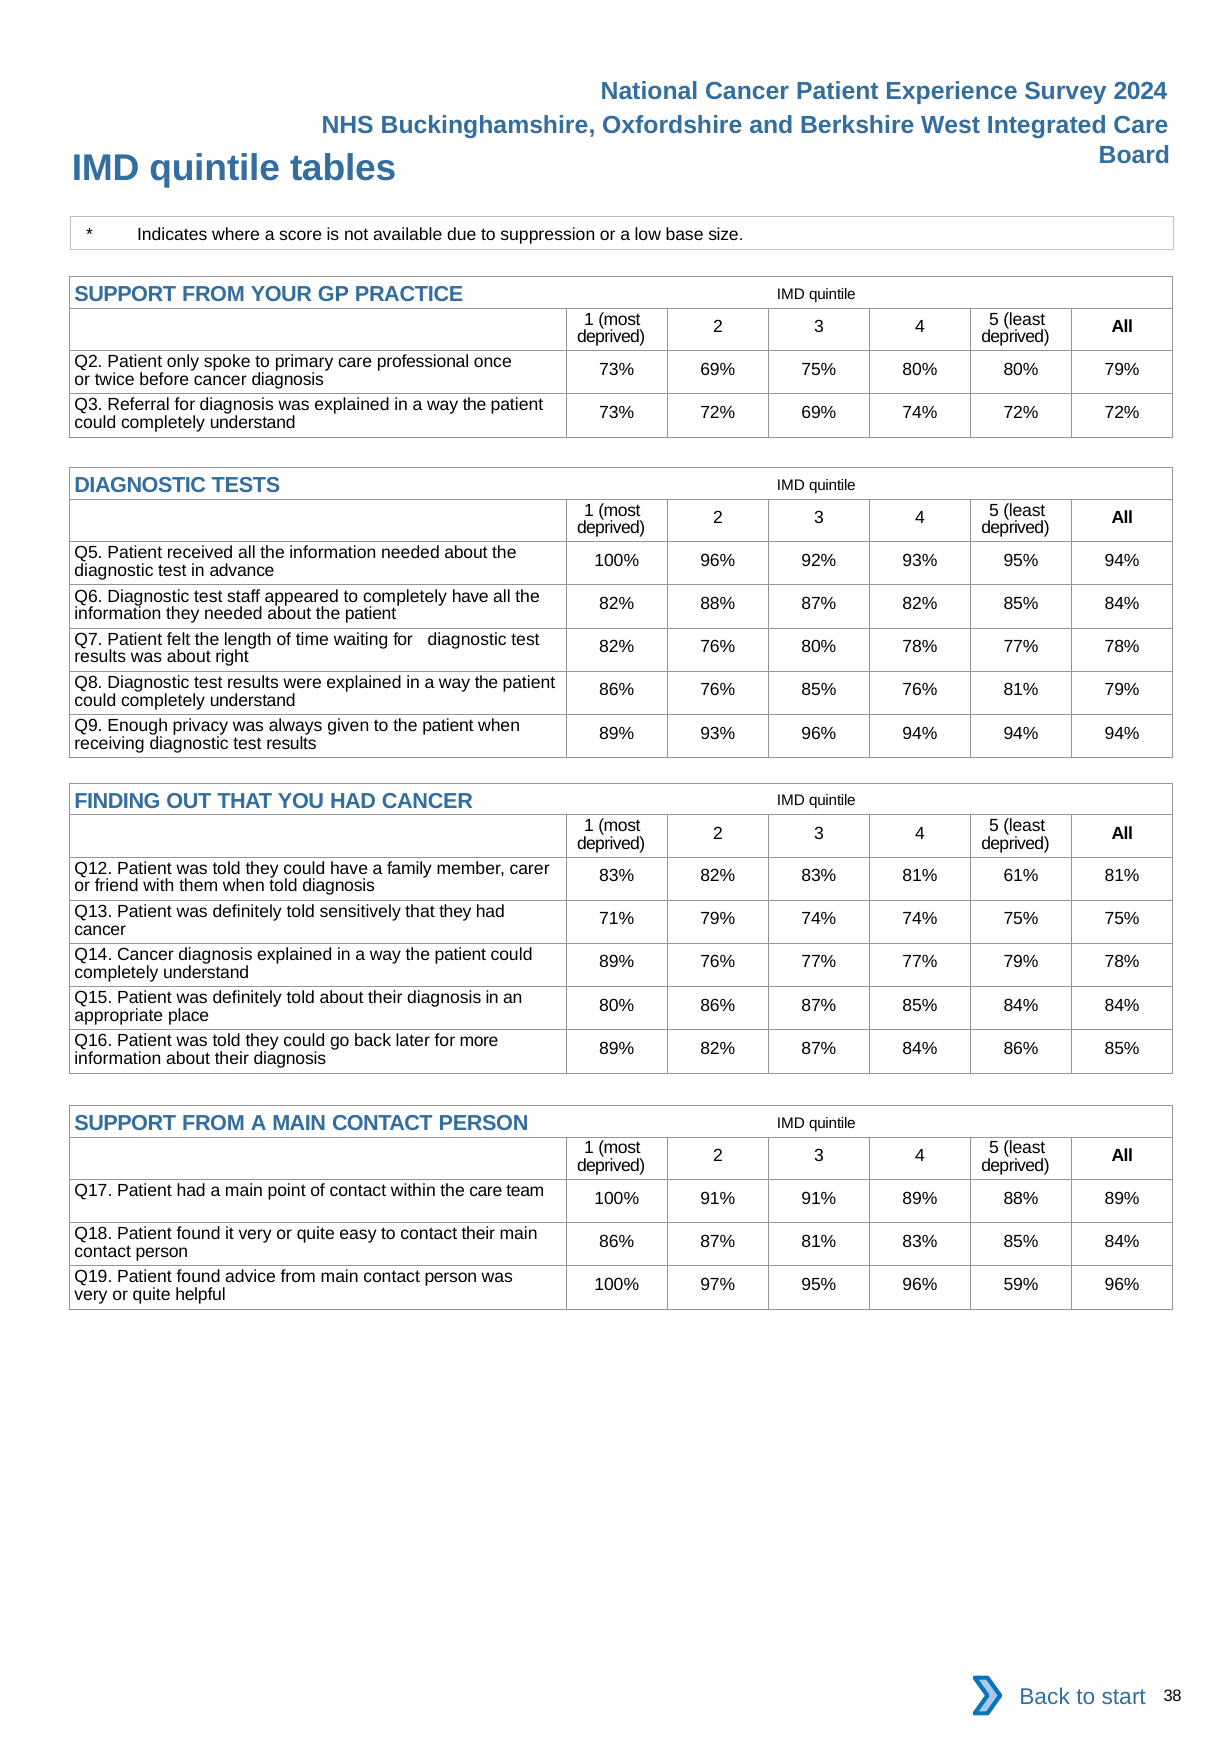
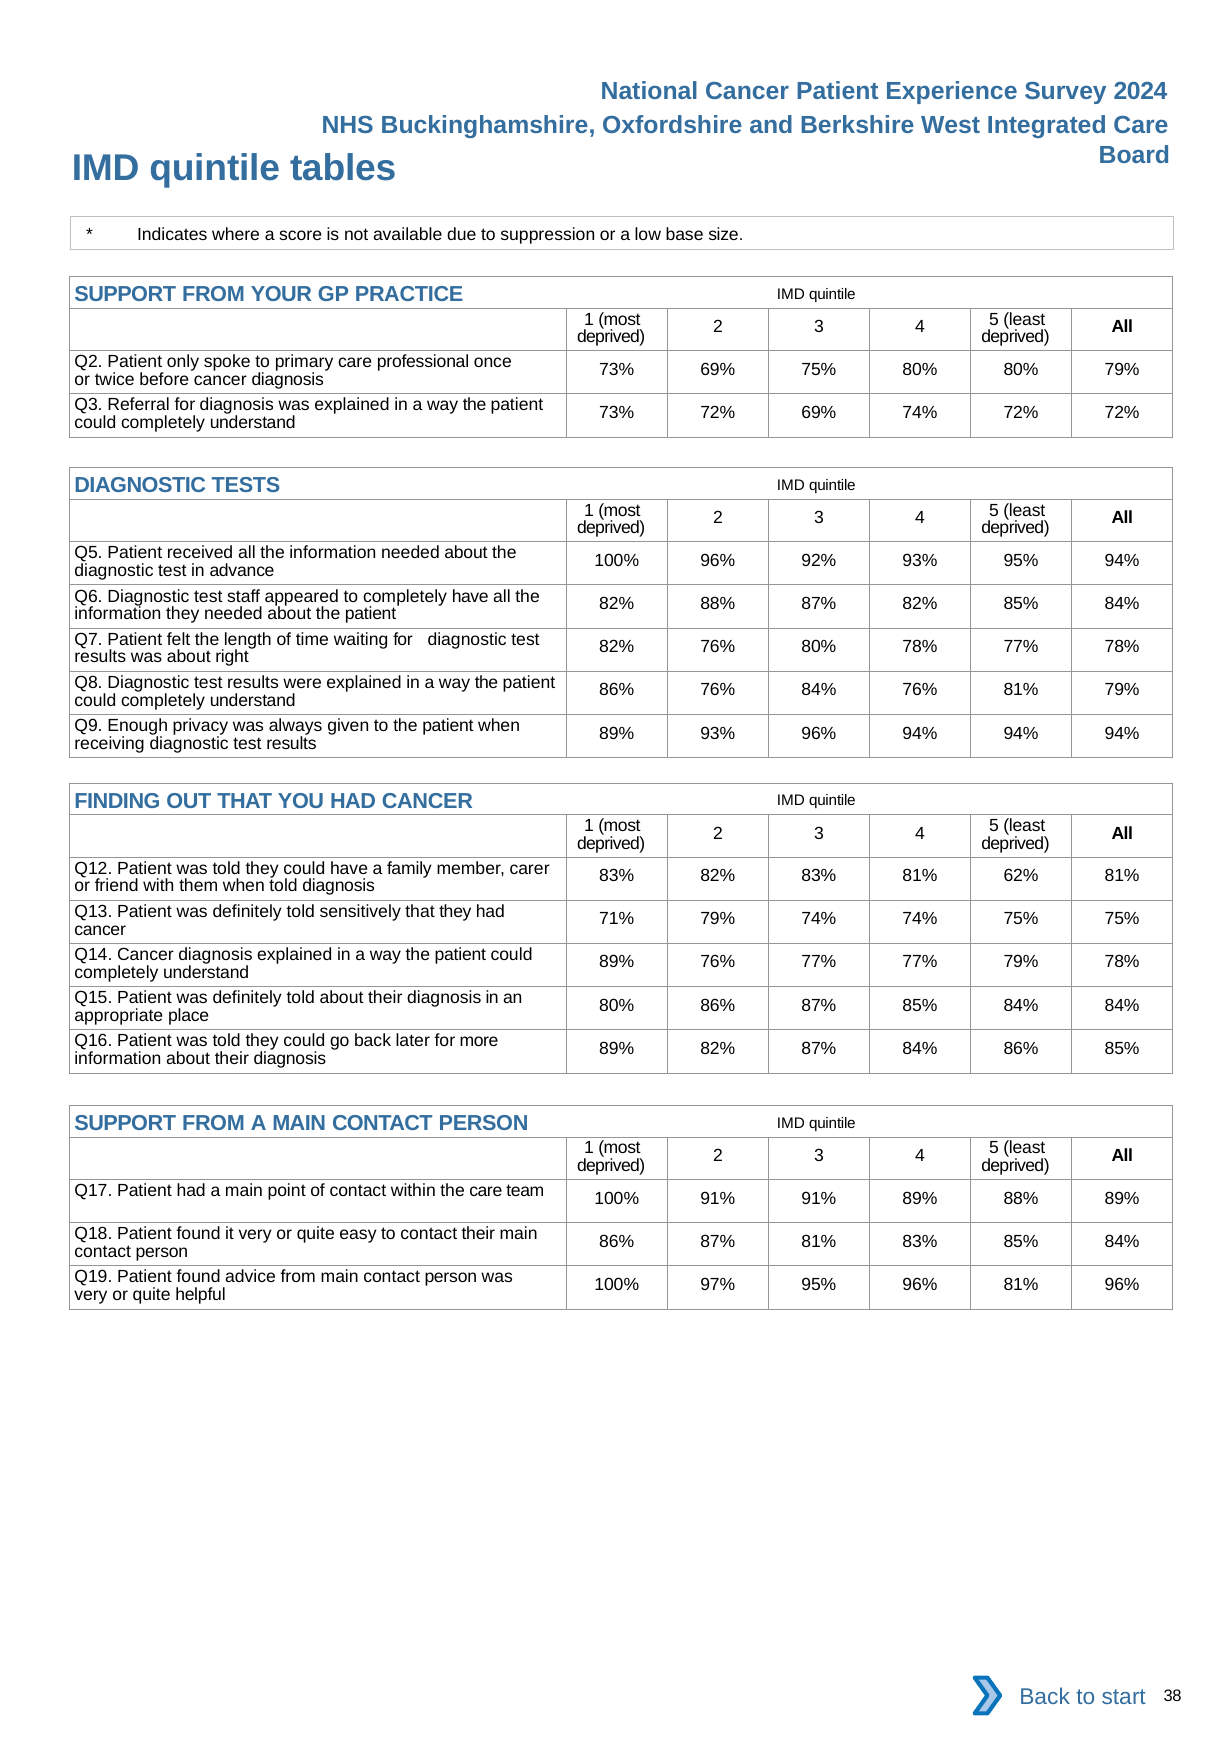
76% 85%: 85% -> 84%
61%: 61% -> 62%
96% 59%: 59% -> 81%
